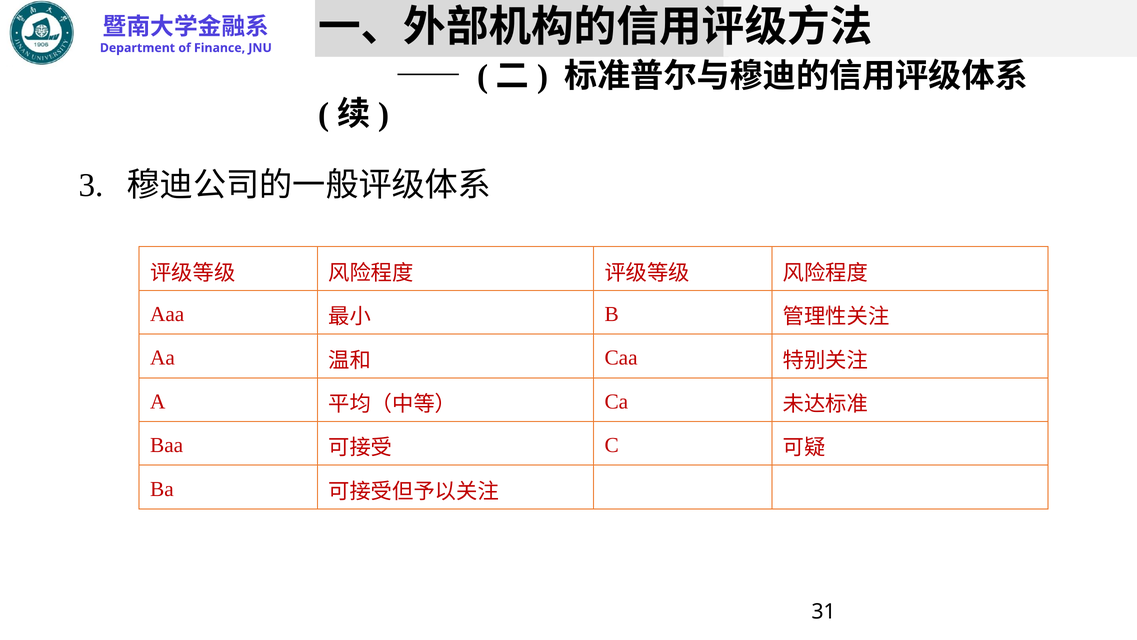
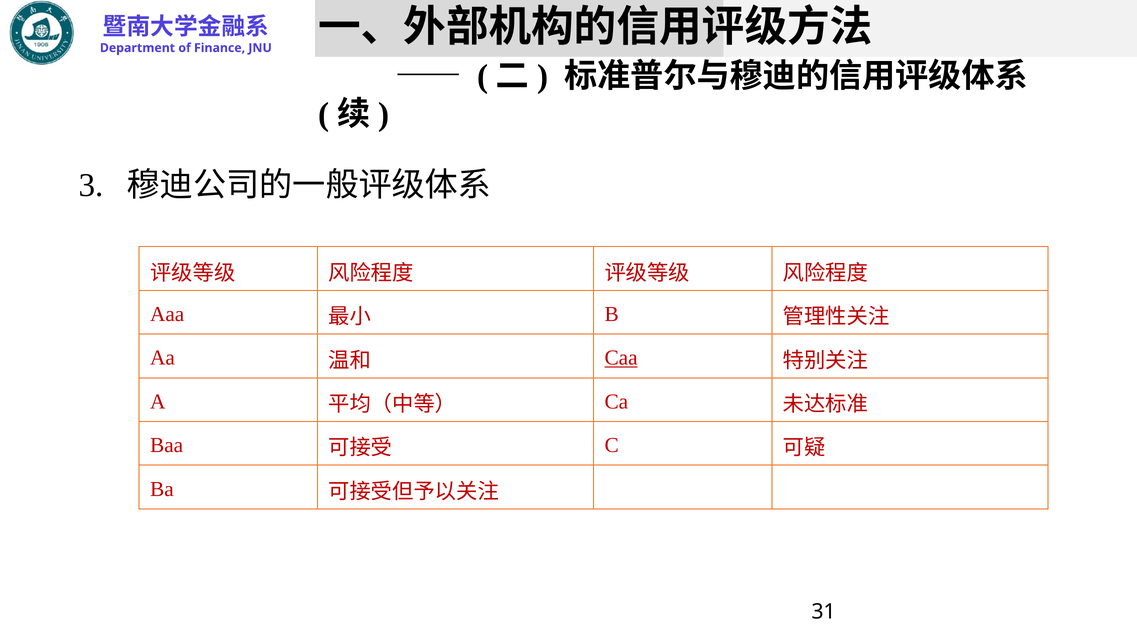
Caa underline: none -> present
